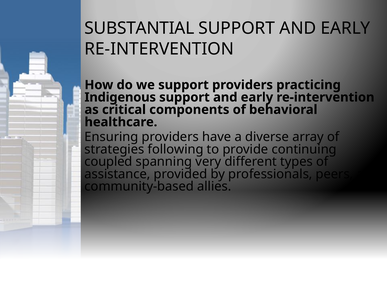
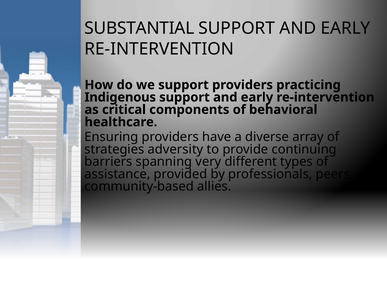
following: following -> adversity
coupled: coupled -> barriers
